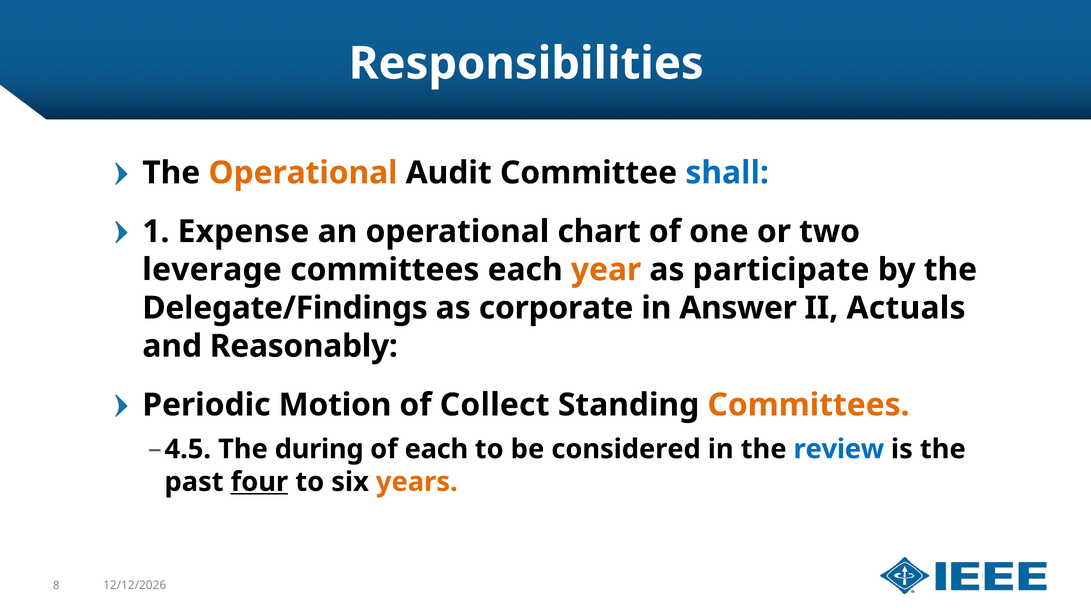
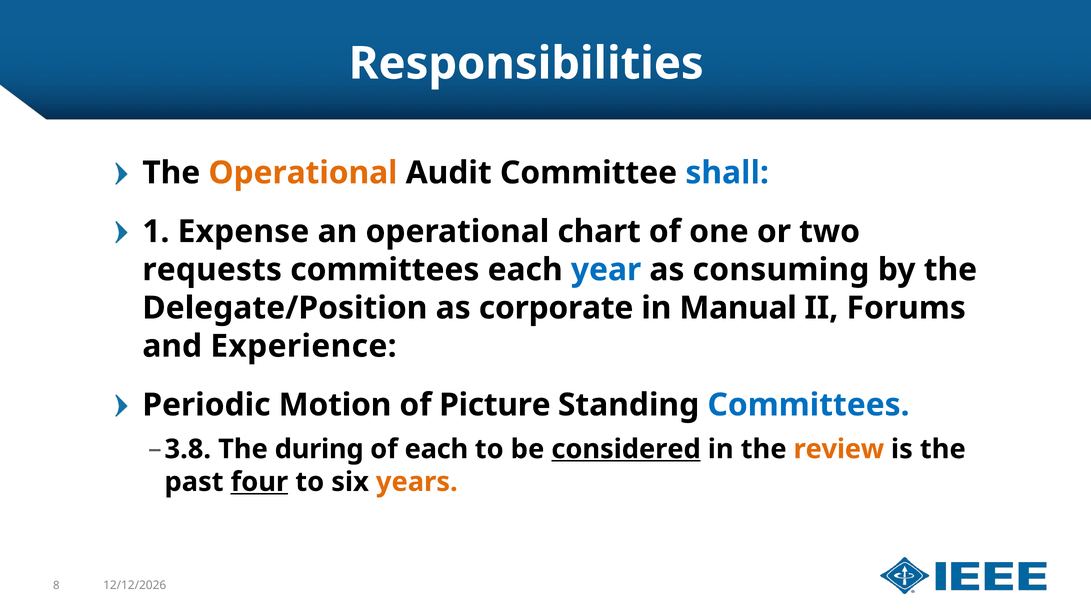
leverage: leverage -> requests
year colour: orange -> blue
participate: participate -> consuming
Delegate/Findings: Delegate/Findings -> Delegate/Position
Answer: Answer -> Manual
Actuals: Actuals -> Forums
Reasonably: Reasonably -> Experience
Collect: Collect -> Picture
Committees at (808, 405) colour: orange -> blue
4.5: 4.5 -> 3.8
considered underline: none -> present
review colour: blue -> orange
